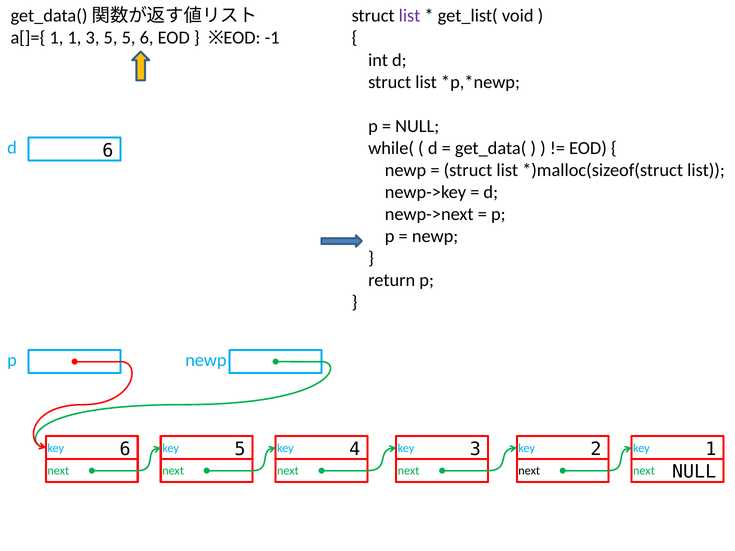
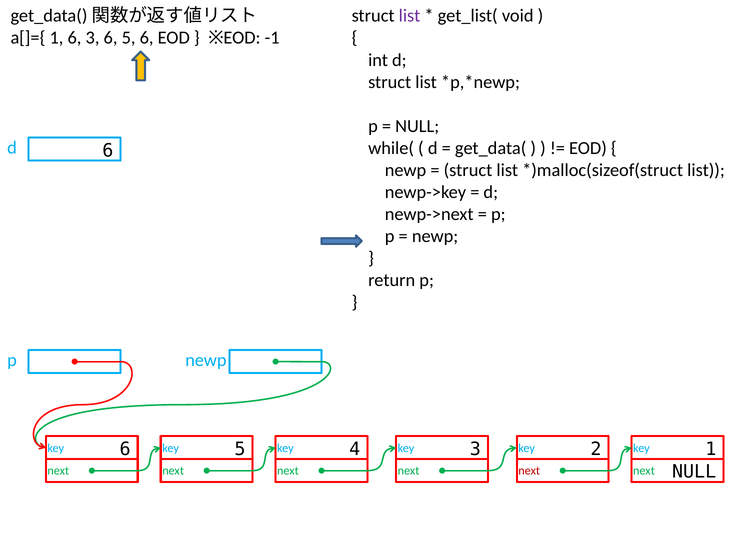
1 1: 1 -> 6
3 5: 5 -> 6
next at (529, 471) colour: black -> red
